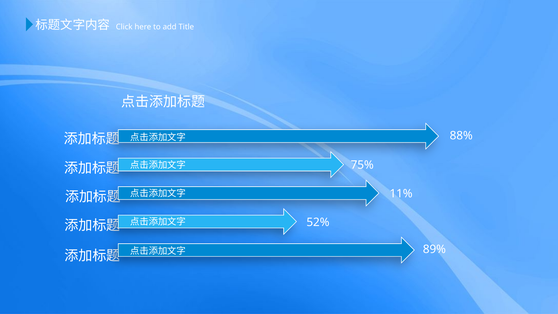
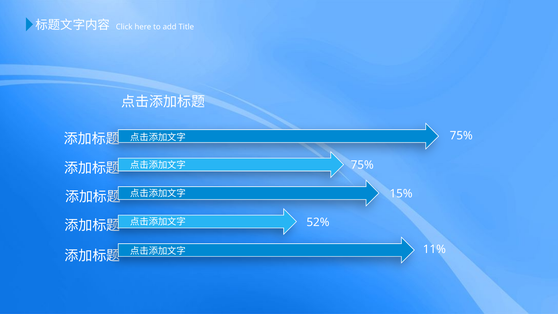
88% at (461, 135): 88% -> 75%
11%: 11% -> 15%
89%: 89% -> 11%
